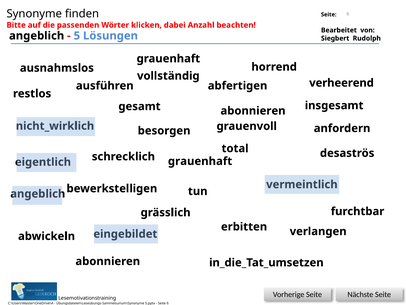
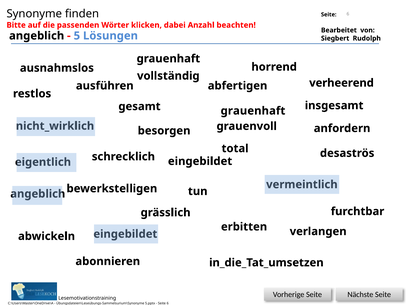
abonnieren at (253, 111): abonnieren -> grauenhaft
grauenhaft at (200, 161): grauenhaft -> eingebildet
